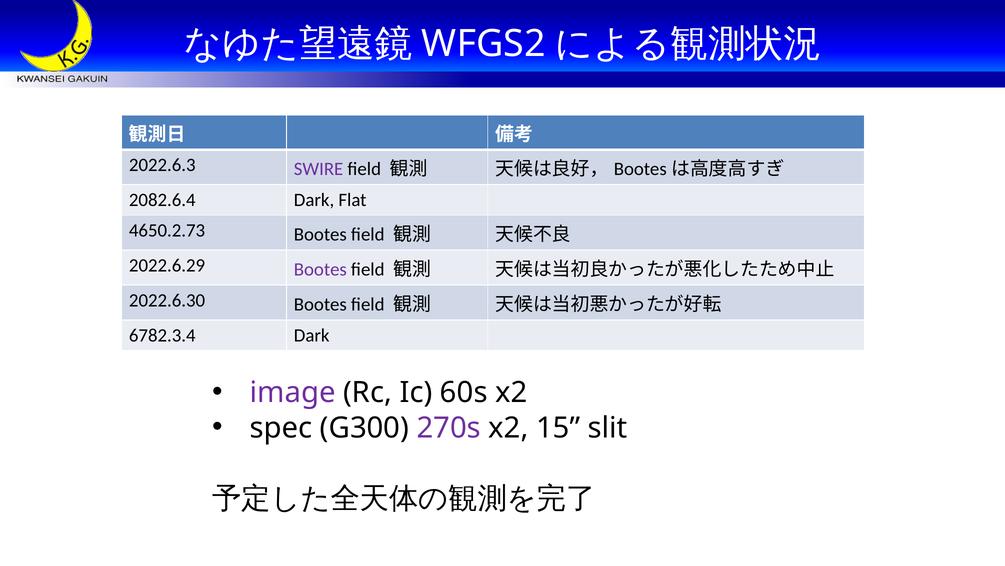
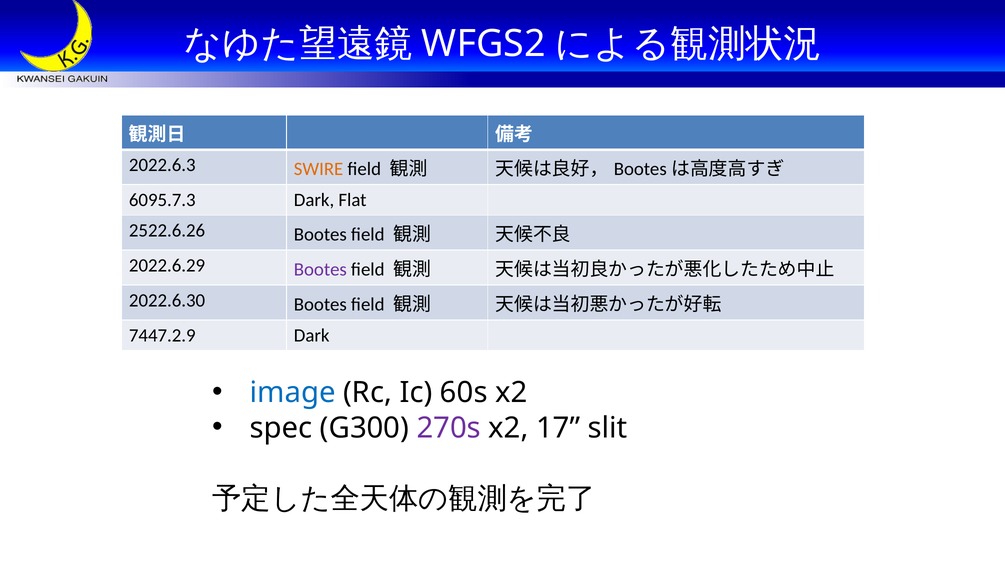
SWIRE colour: purple -> orange
2082.6.4: 2082.6.4 -> 6095.7.3
4650.2.73: 4650.2.73 -> 2522.6.26
6782.3.4: 6782.3.4 -> 7447.2.9
image colour: purple -> blue
15: 15 -> 17
